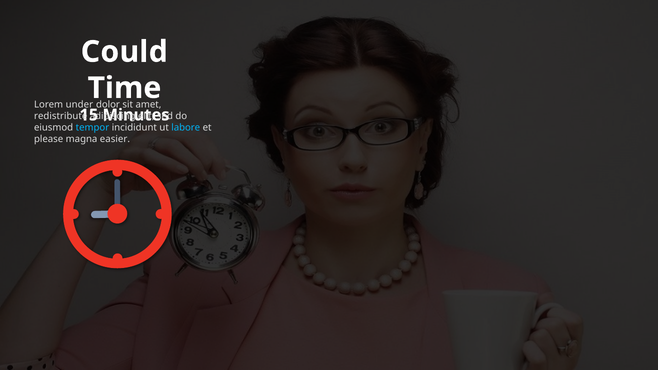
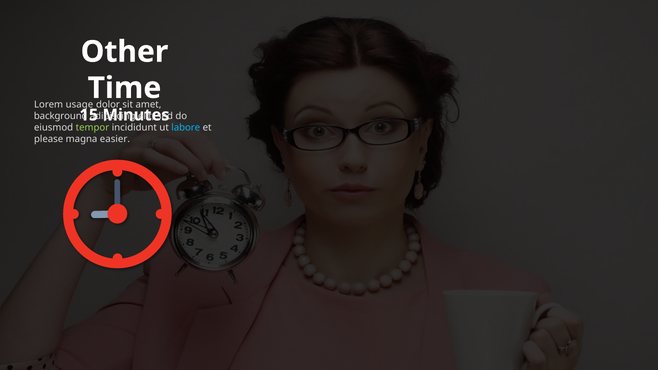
Could: Could -> Other
under: under -> usage
redistribute: redistribute -> background
tempor colour: light blue -> light green
